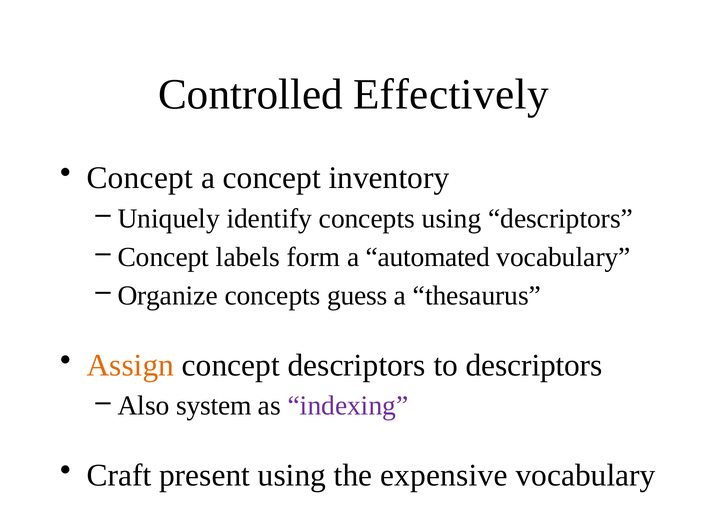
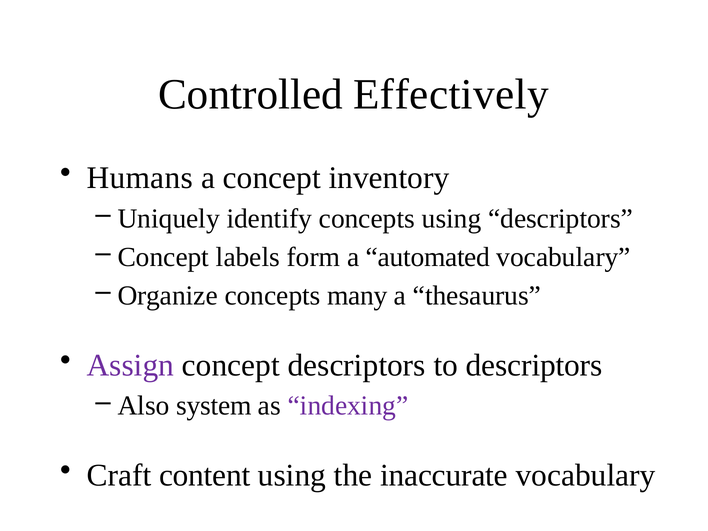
Concept at (140, 178): Concept -> Humans
guess: guess -> many
Assign colour: orange -> purple
present: present -> content
expensive: expensive -> inaccurate
